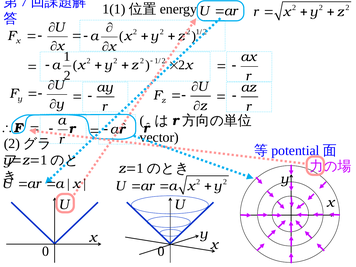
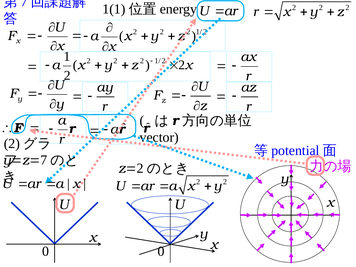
1 at (44, 160): 1 -> 7
1 at (140, 168): 1 -> 2
